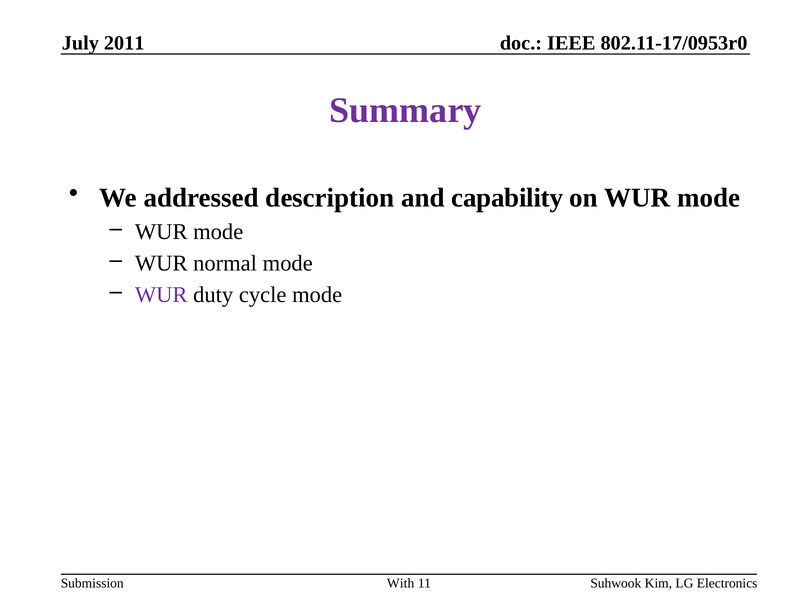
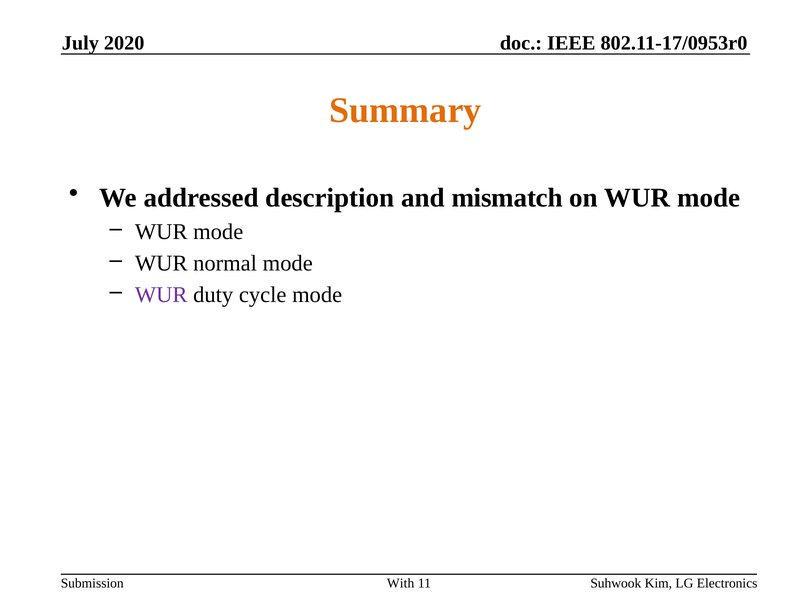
2011: 2011 -> 2020
Summary colour: purple -> orange
capability: capability -> mismatch
